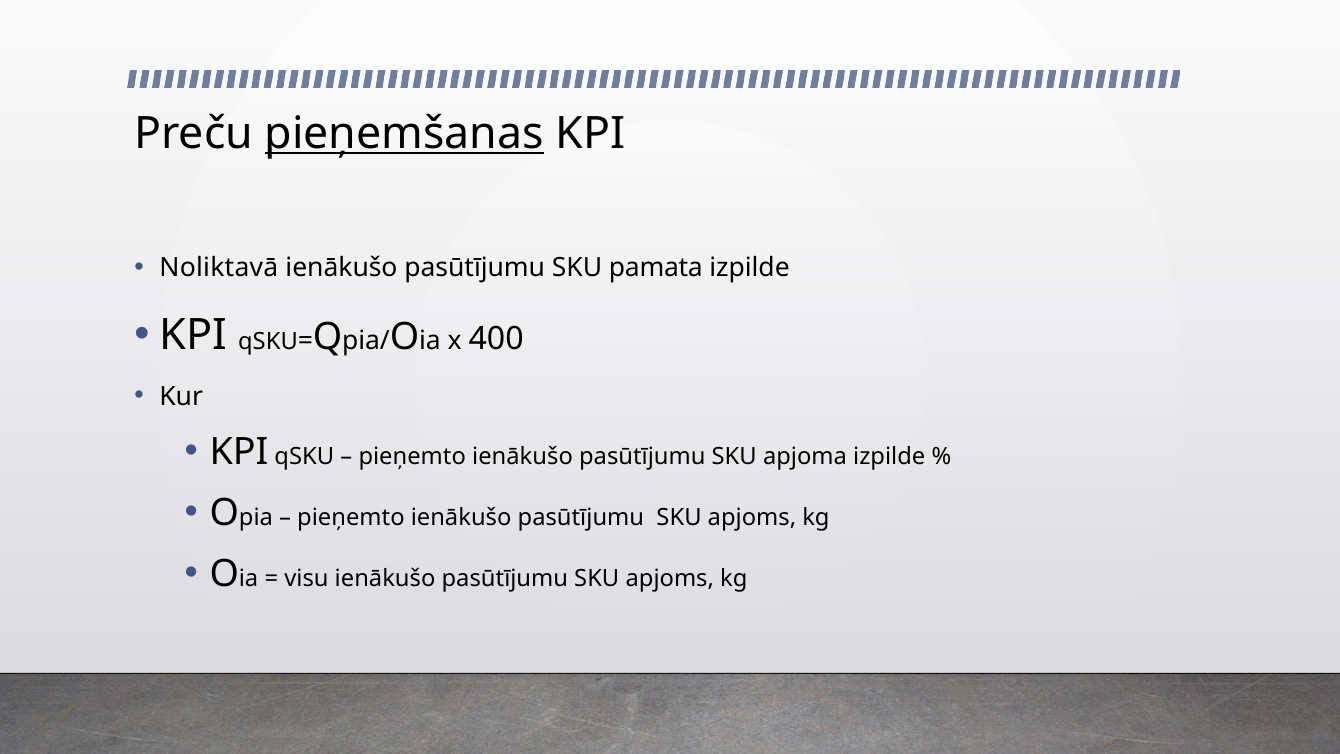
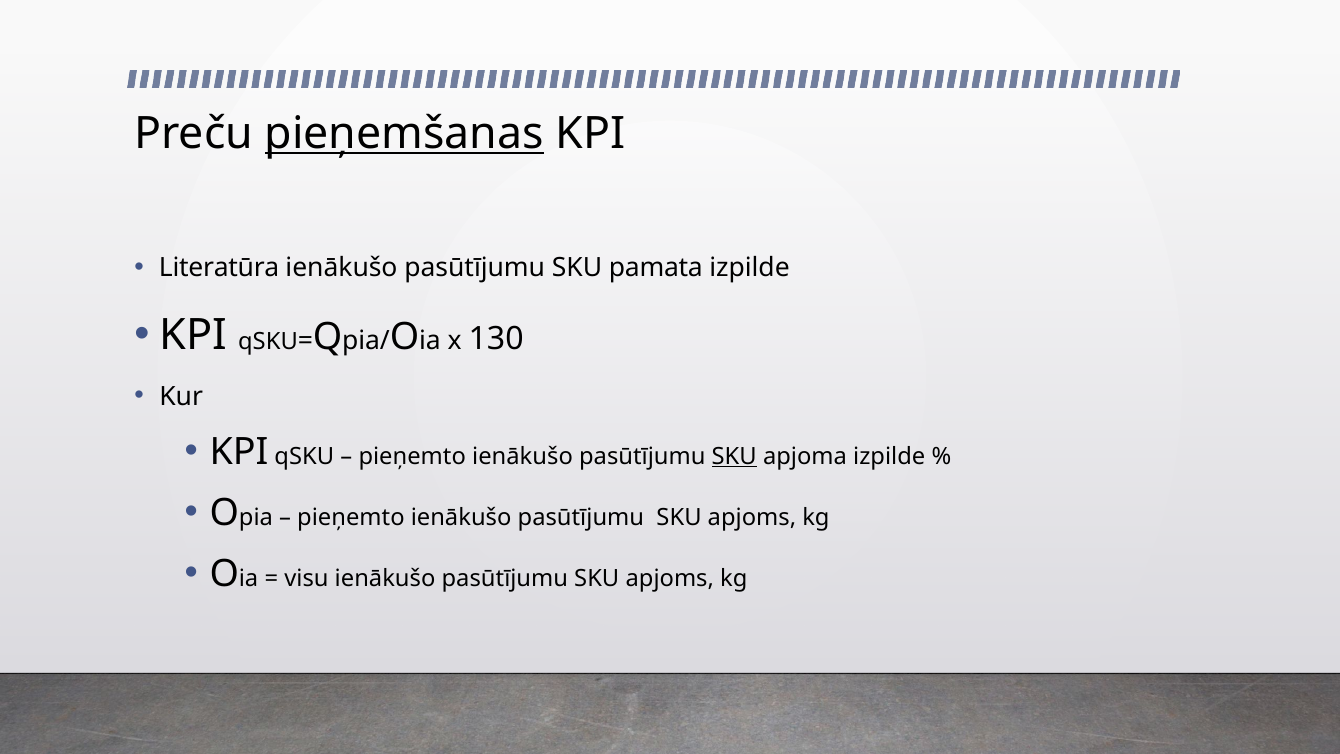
Noliktavā: Noliktavā -> Literatūra
400: 400 -> 130
SKU at (734, 456) underline: none -> present
